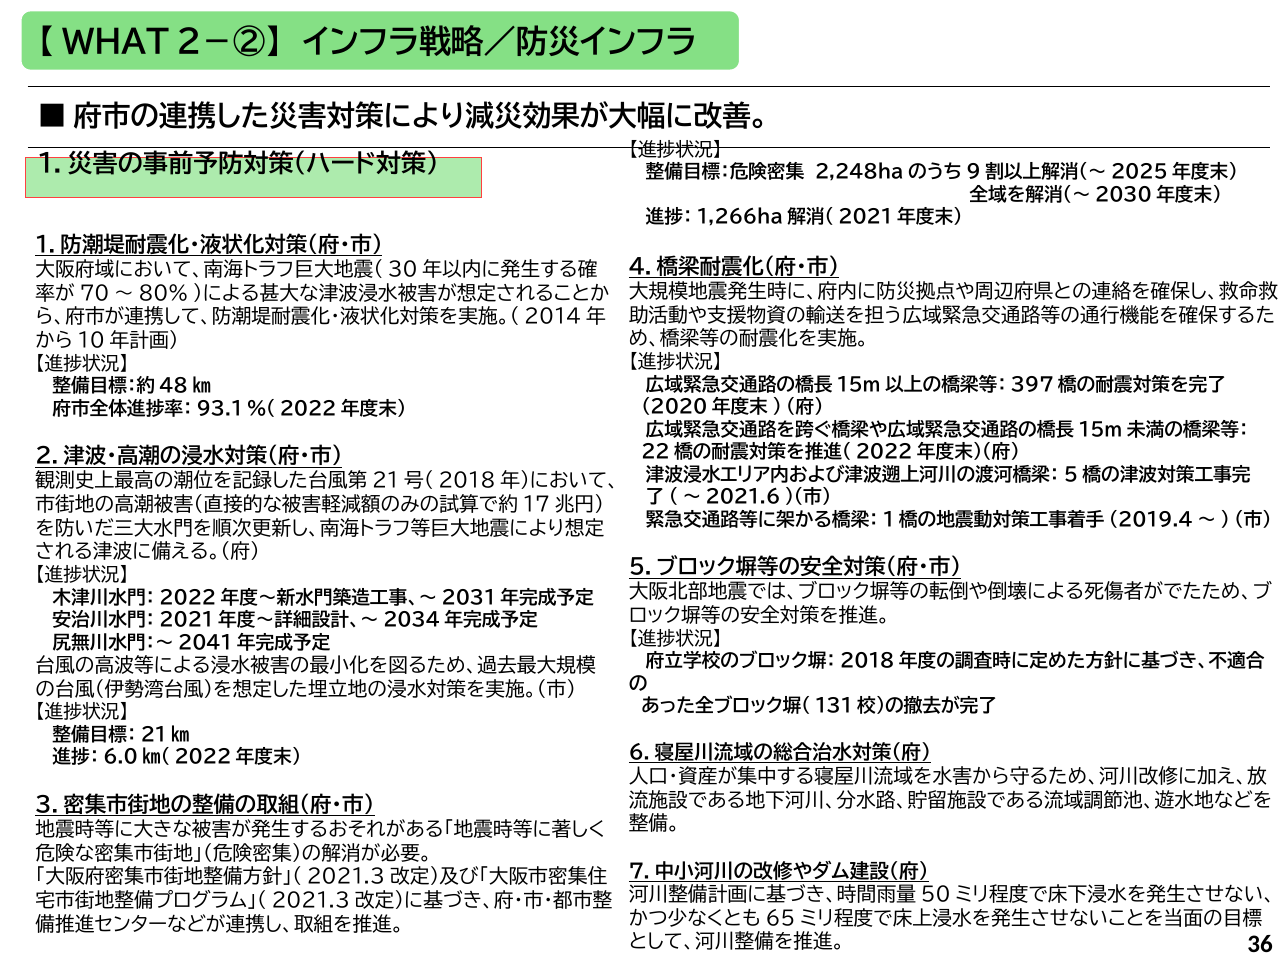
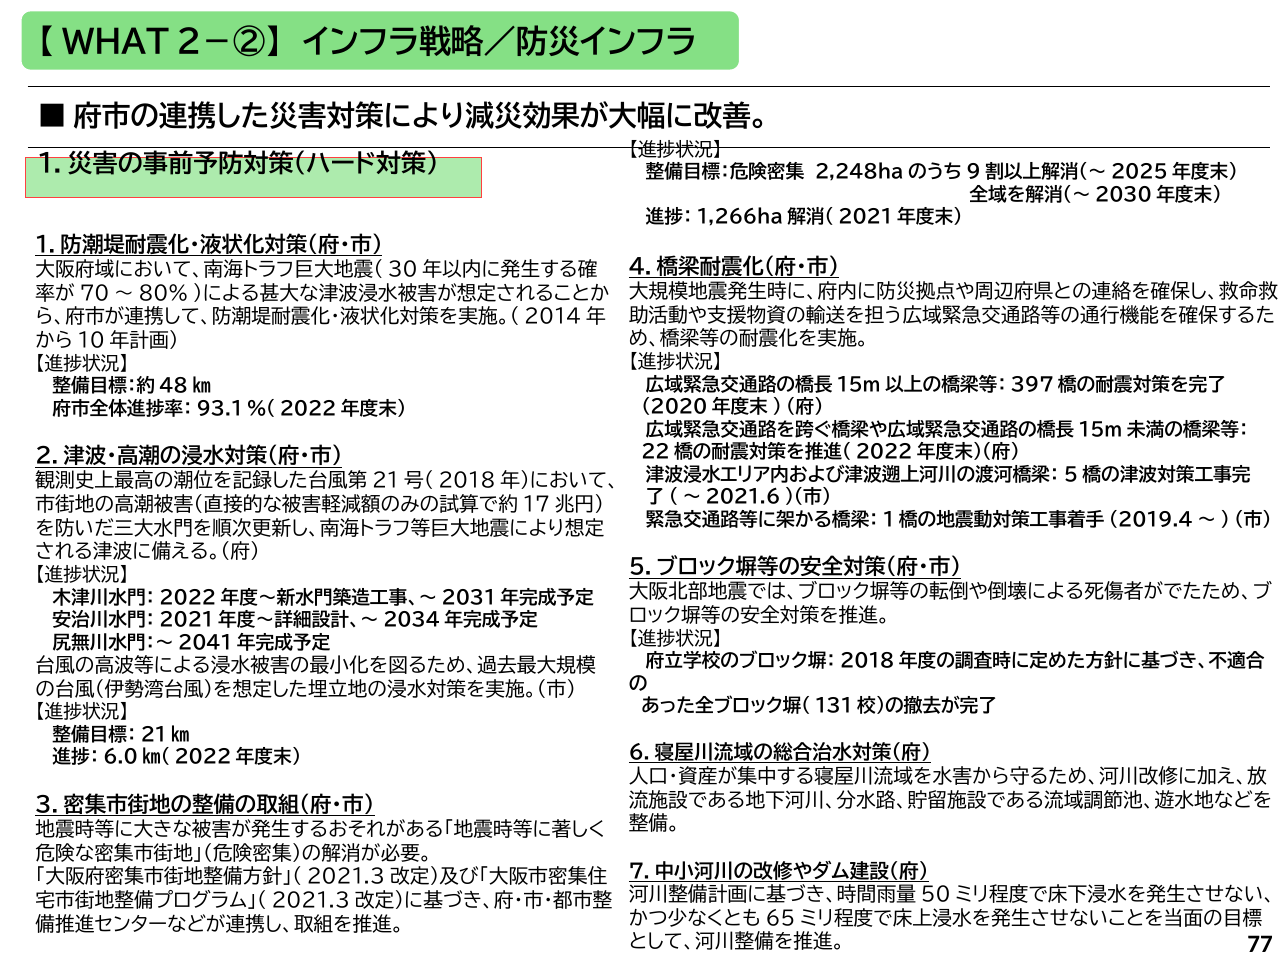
36: 36 -> 77
